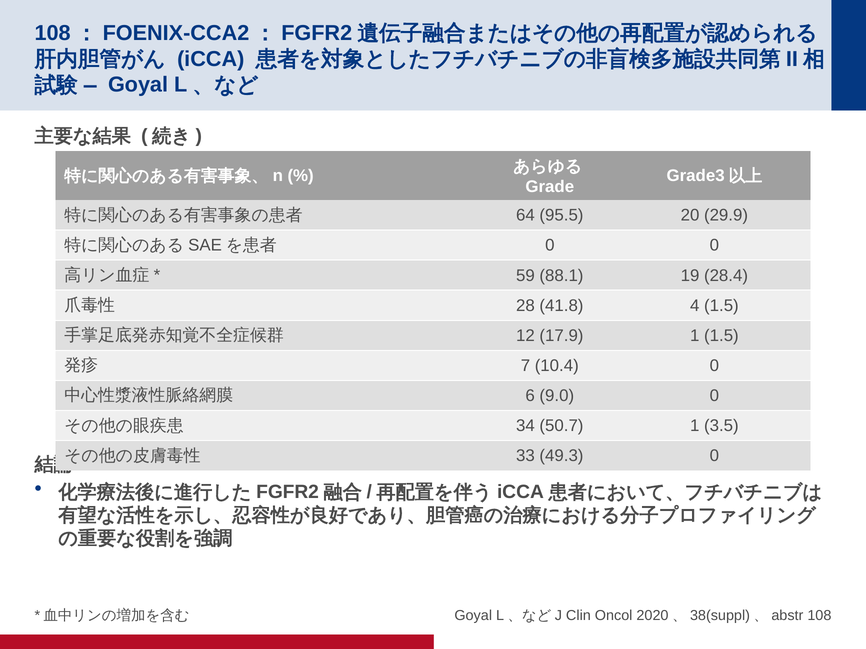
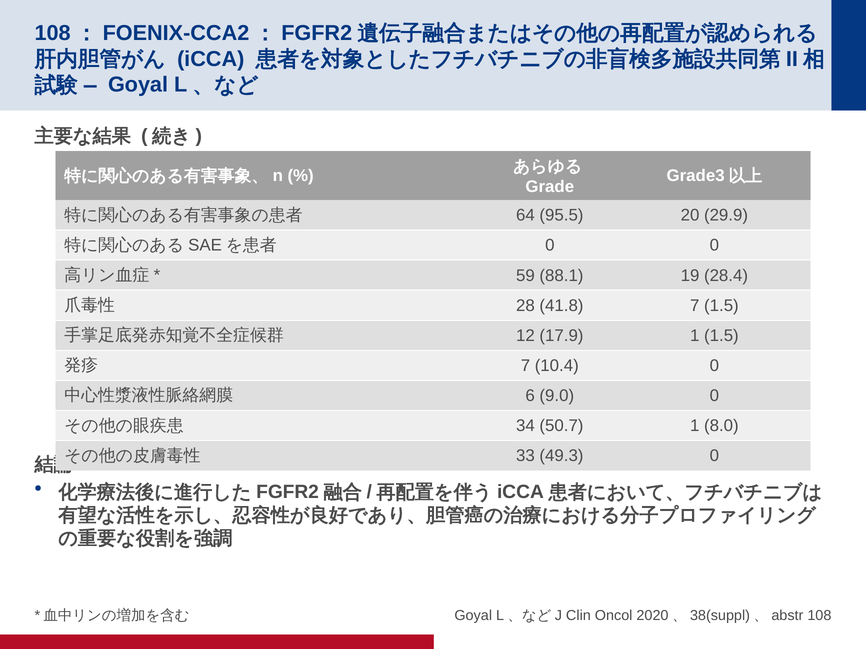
41.8 4: 4 -> 7
3.5: 3.5 -> 8.0
